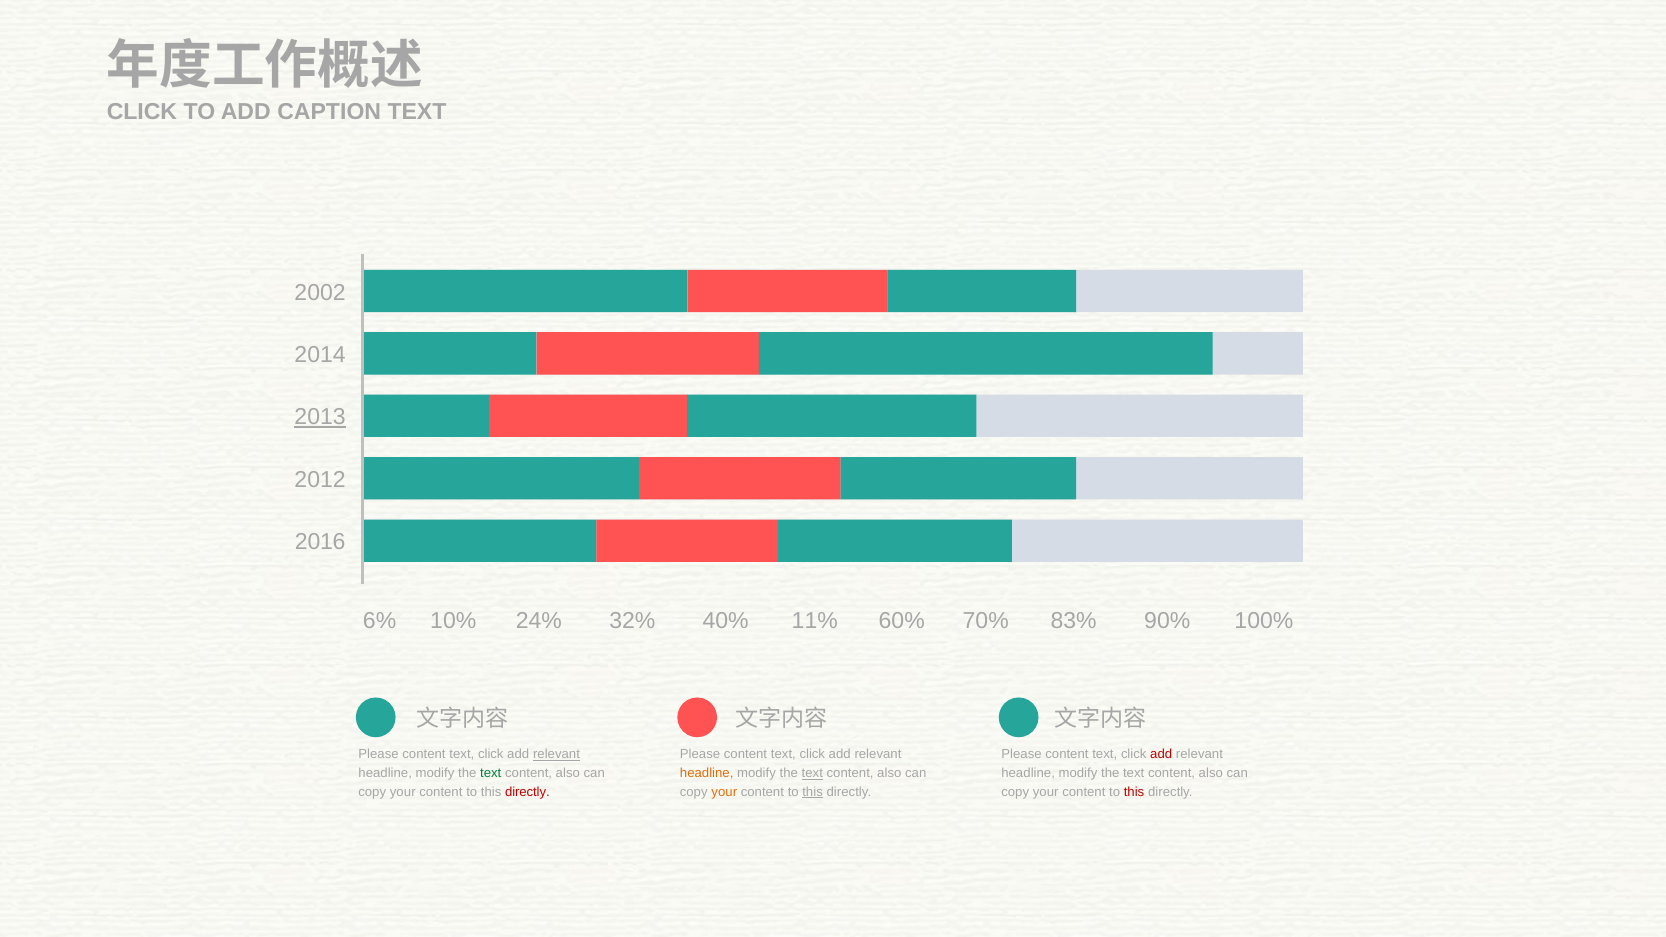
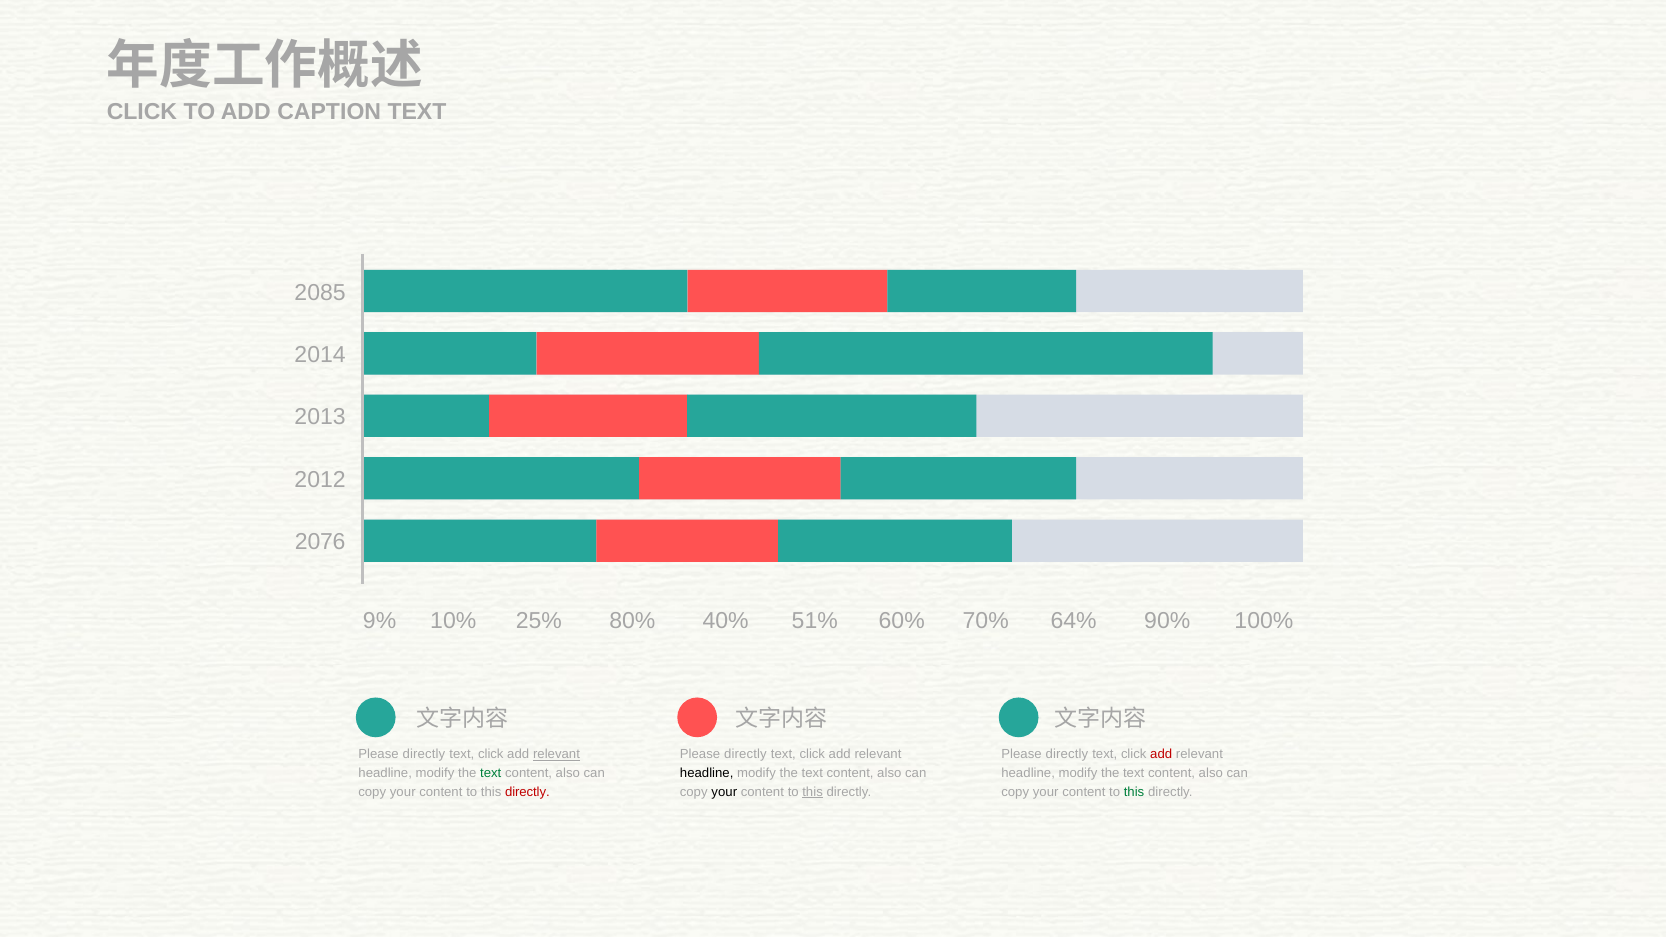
2002: 2002 -> 2085
2013 underline: present -> none
2016: 2016 -> 2076
6%: 6% -> 9%
24%: 24% -> 25%
32%: 32% -> 80%
11%: 11% -> 51%
83%: 83% -> 64%
content at (424, 754): content -> directly
content at (745, 754): content -> directly
content at (1067, 754): content -> directly
headline at (707, 773) colour: orange -> black
text at (812, 773) underline: present -> none
your at (724, 792) colour: orange -> black
this at (1134, 792) colour: red -> green
